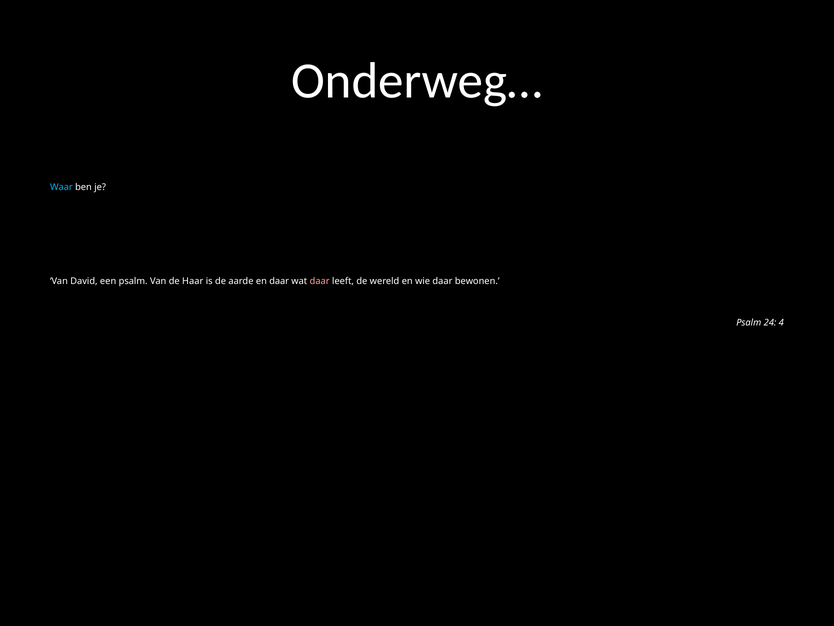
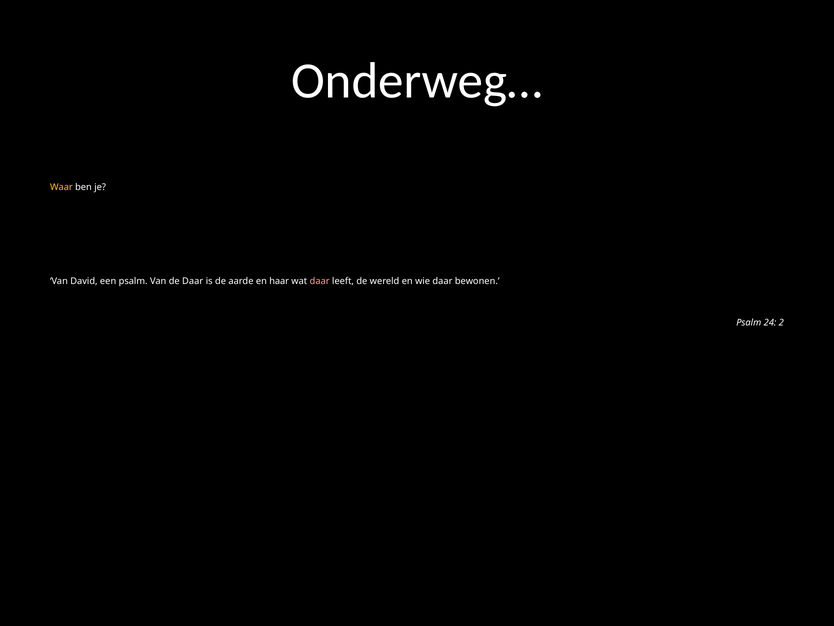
Waar colour: light blue -> yellow
de Haar: Haar -> Daar
en daar: daar -> haar
4: 4 -> 2
